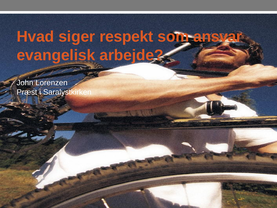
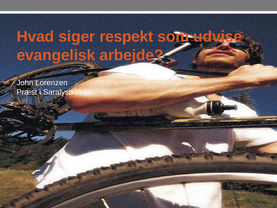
ansvar: ansvar -> udvise
